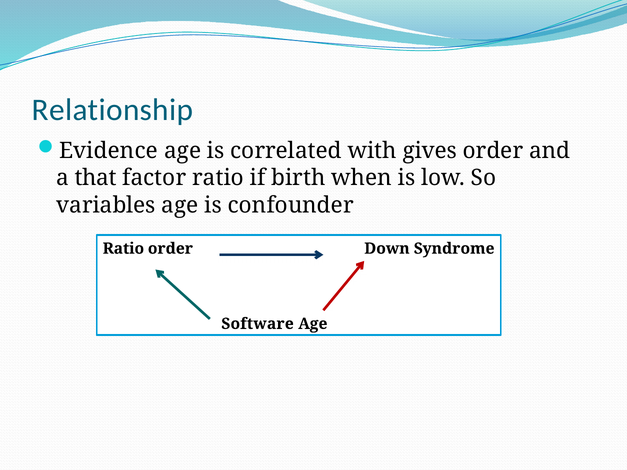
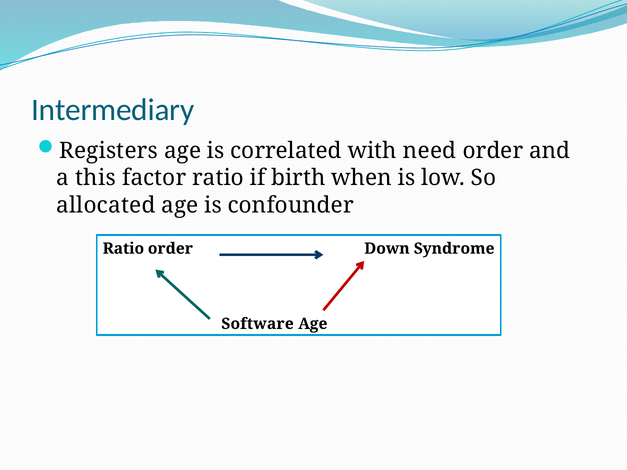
Relationship: Relationship -> Intermediary
Evidence: Evidence -> Registers
gives: gives -> need
that: that -> this
variables: variables -> allocated
